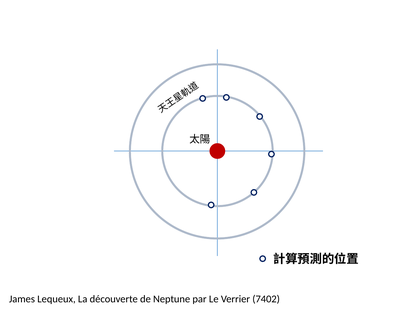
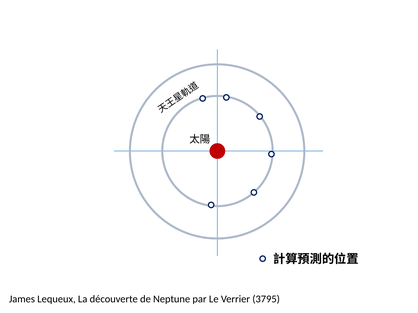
7402: 7402 -> 3795
